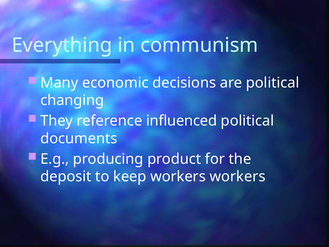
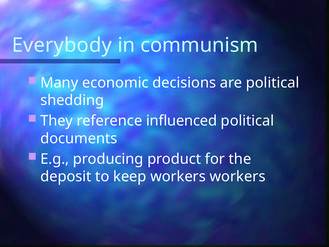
Everything: Everything -> Everybody
changing: changing -> shedding
